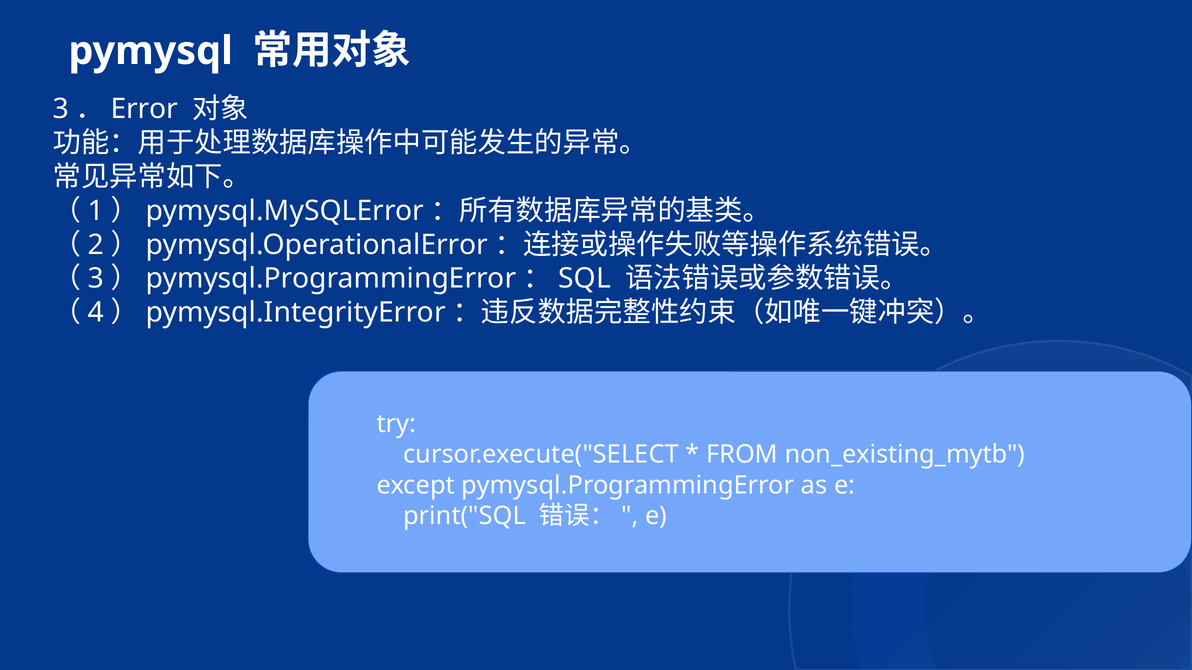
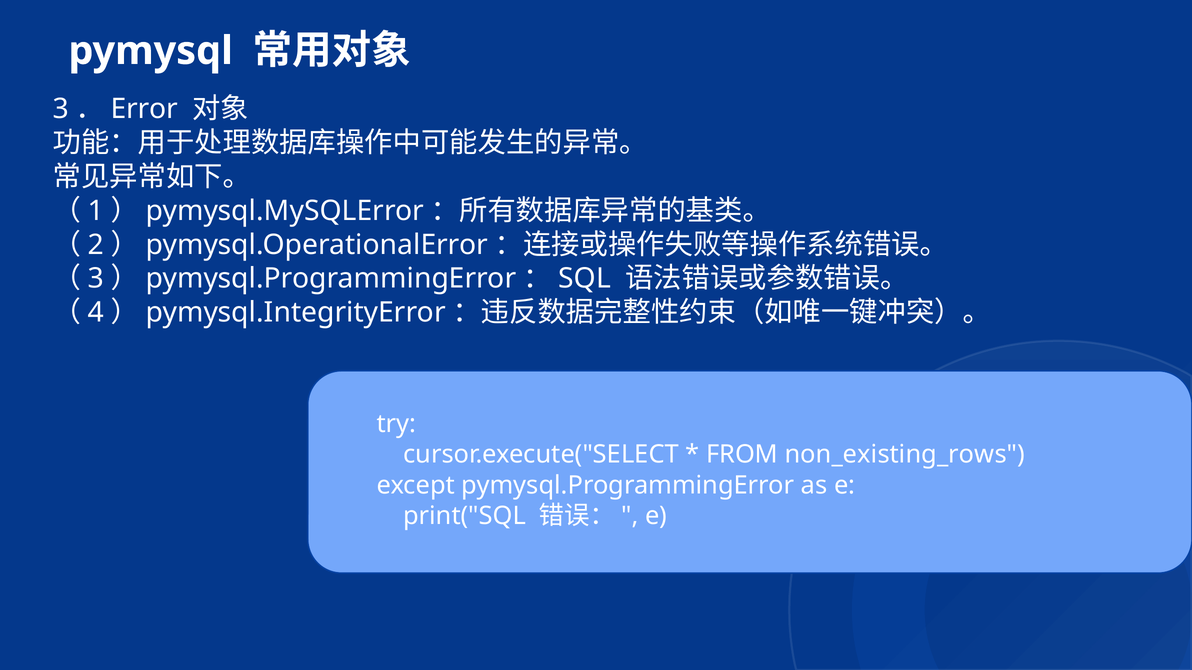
non_existing_mytb: non_existing_mytb -> non_existing_rows
